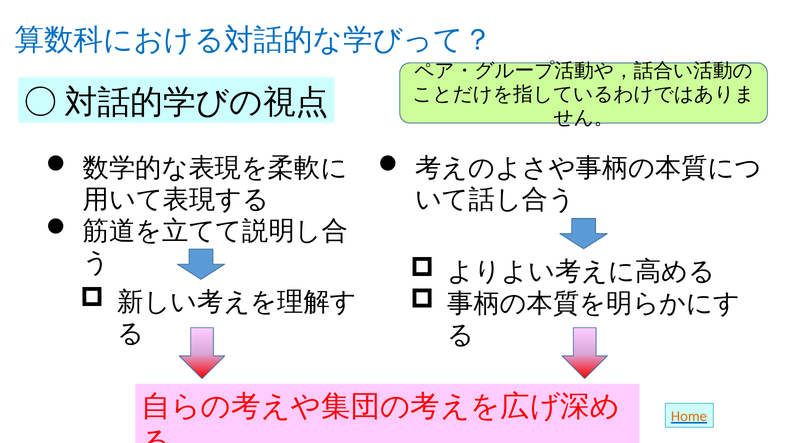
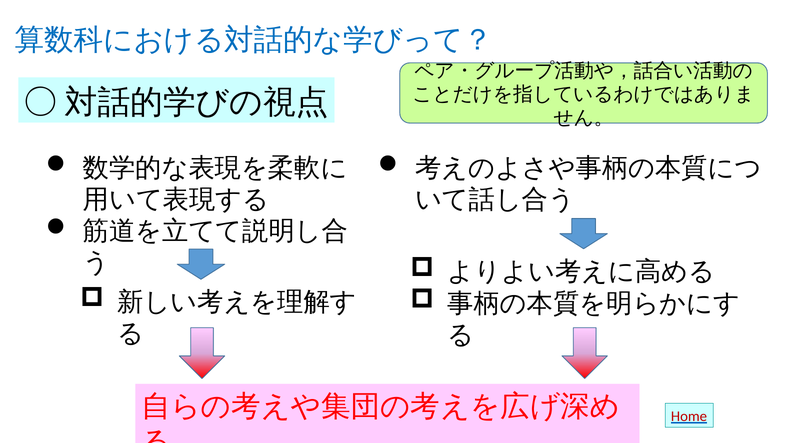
Home colour: orange -> red
